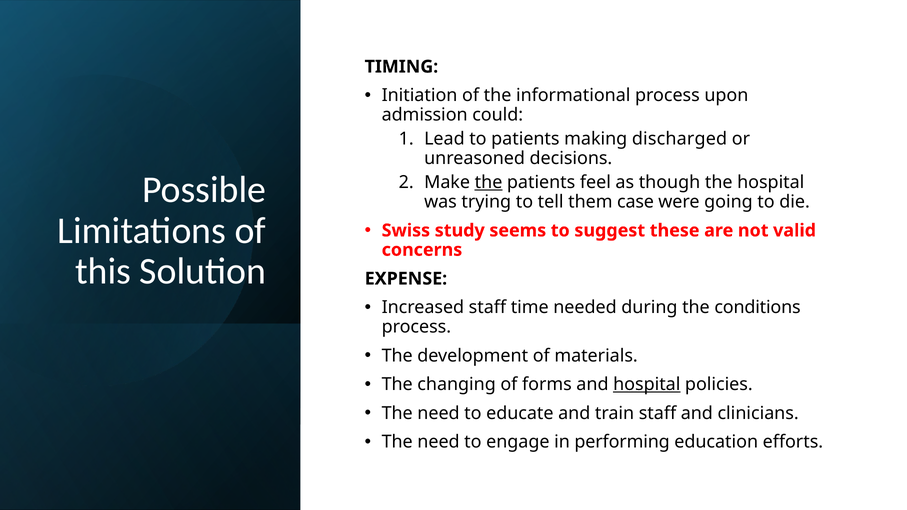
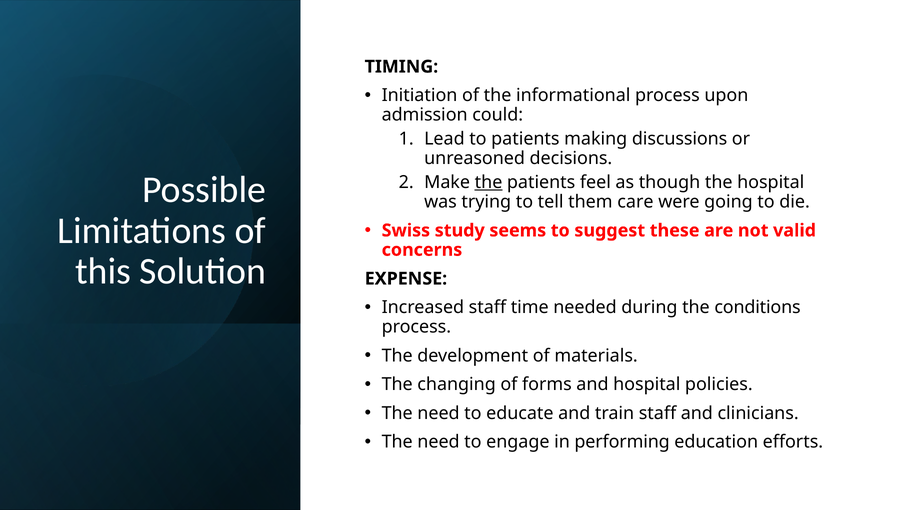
discharged: discharged -> discussions
case: case -> care
hospital at (647, 385) underline: present -> none
